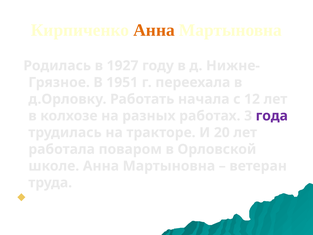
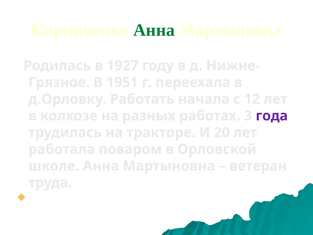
Анна at (154, 30) colour: orange -> green
